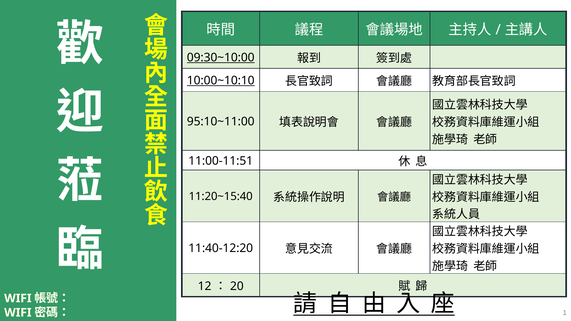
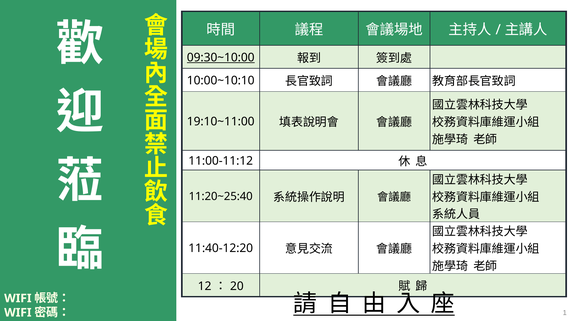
10:00~10:10 underline: present -> none
95:10~11:00: 95:10~11:00 -> 19:10~11:00
11:00-11:51: 11:00-11:51 -> 11:00-11:12
11:20~15:40: 11:20~15:40 -> 11:20~25:40
